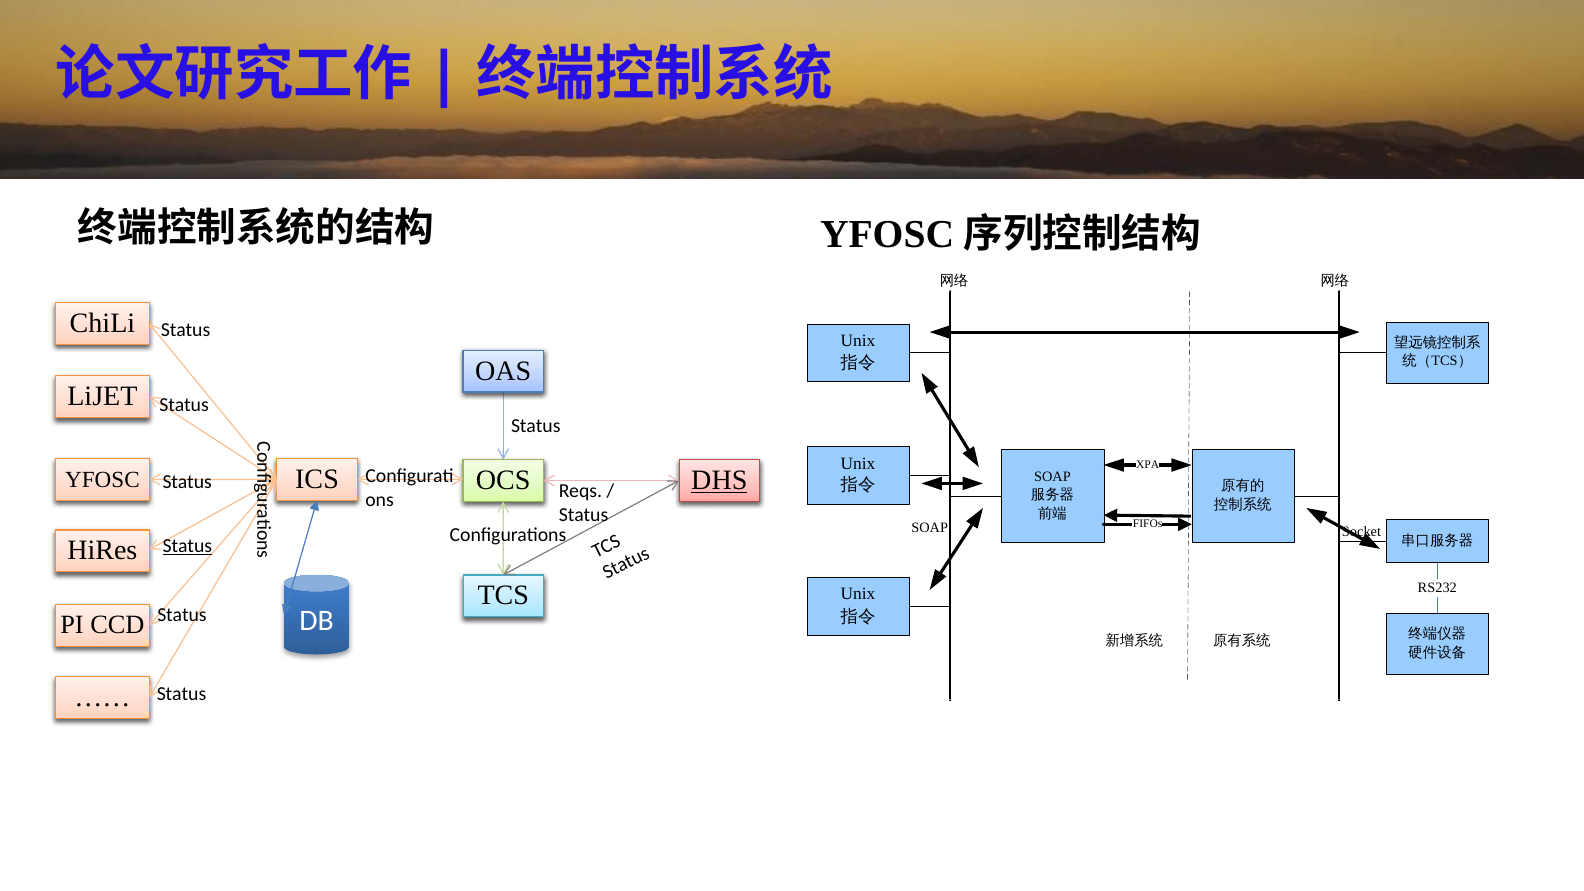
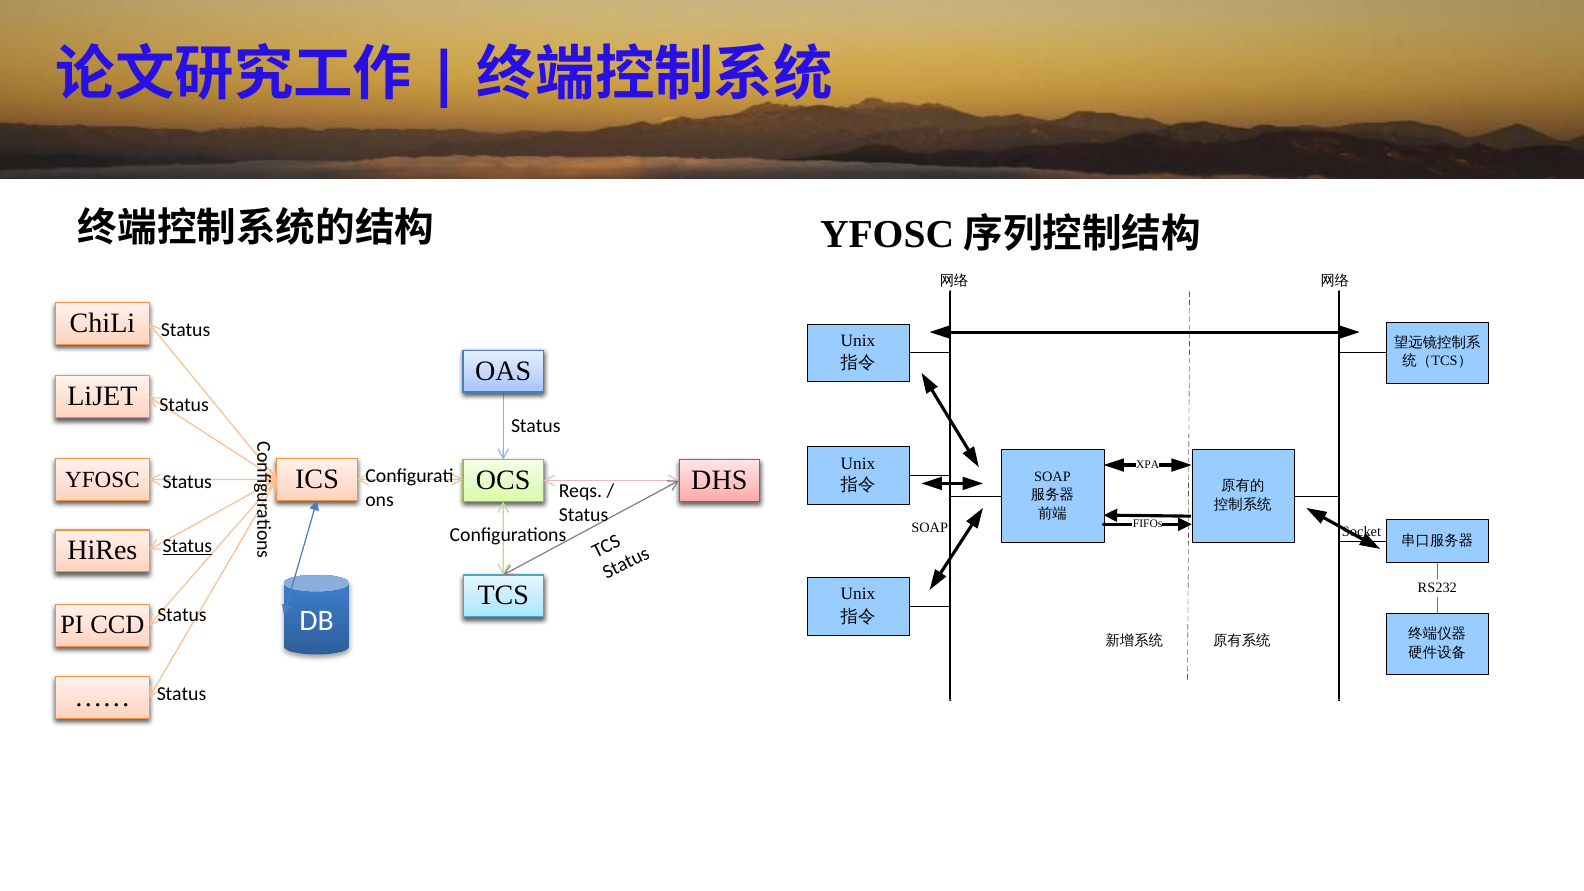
DHS underline: present -> none
